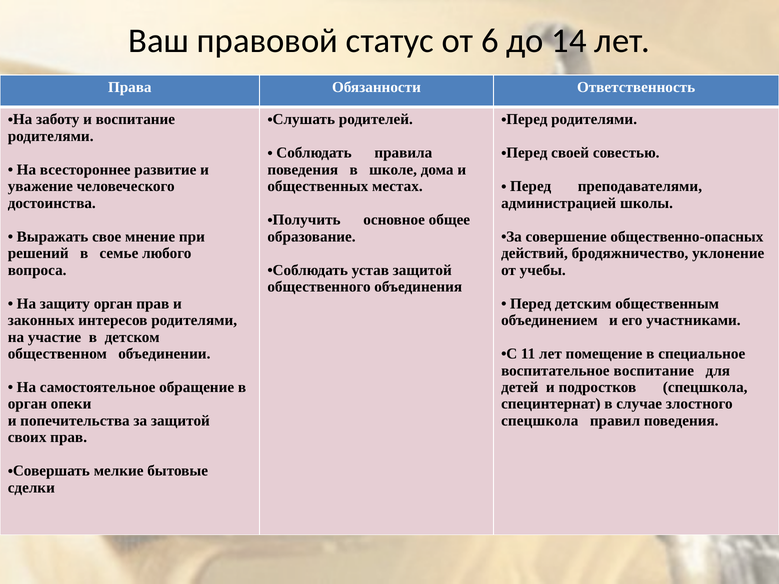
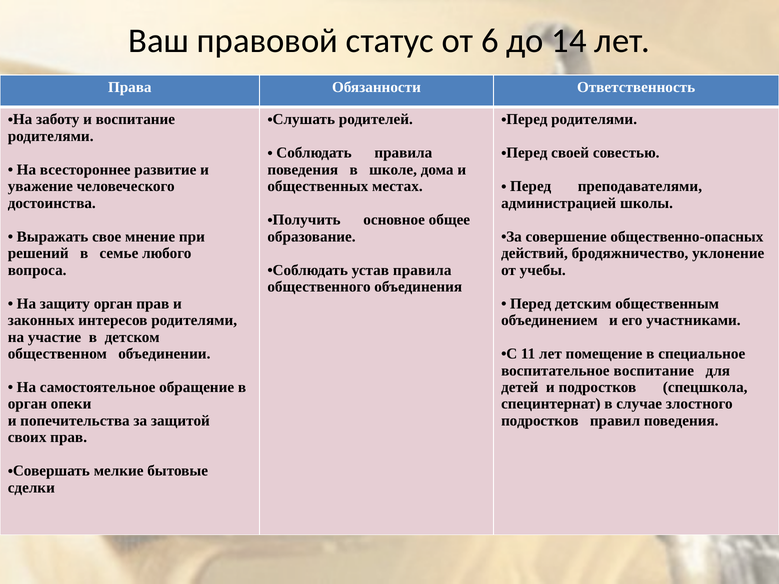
устав защитой: защитой -> правила
спецшкола at (540, 421): спецшкола -> подростков
